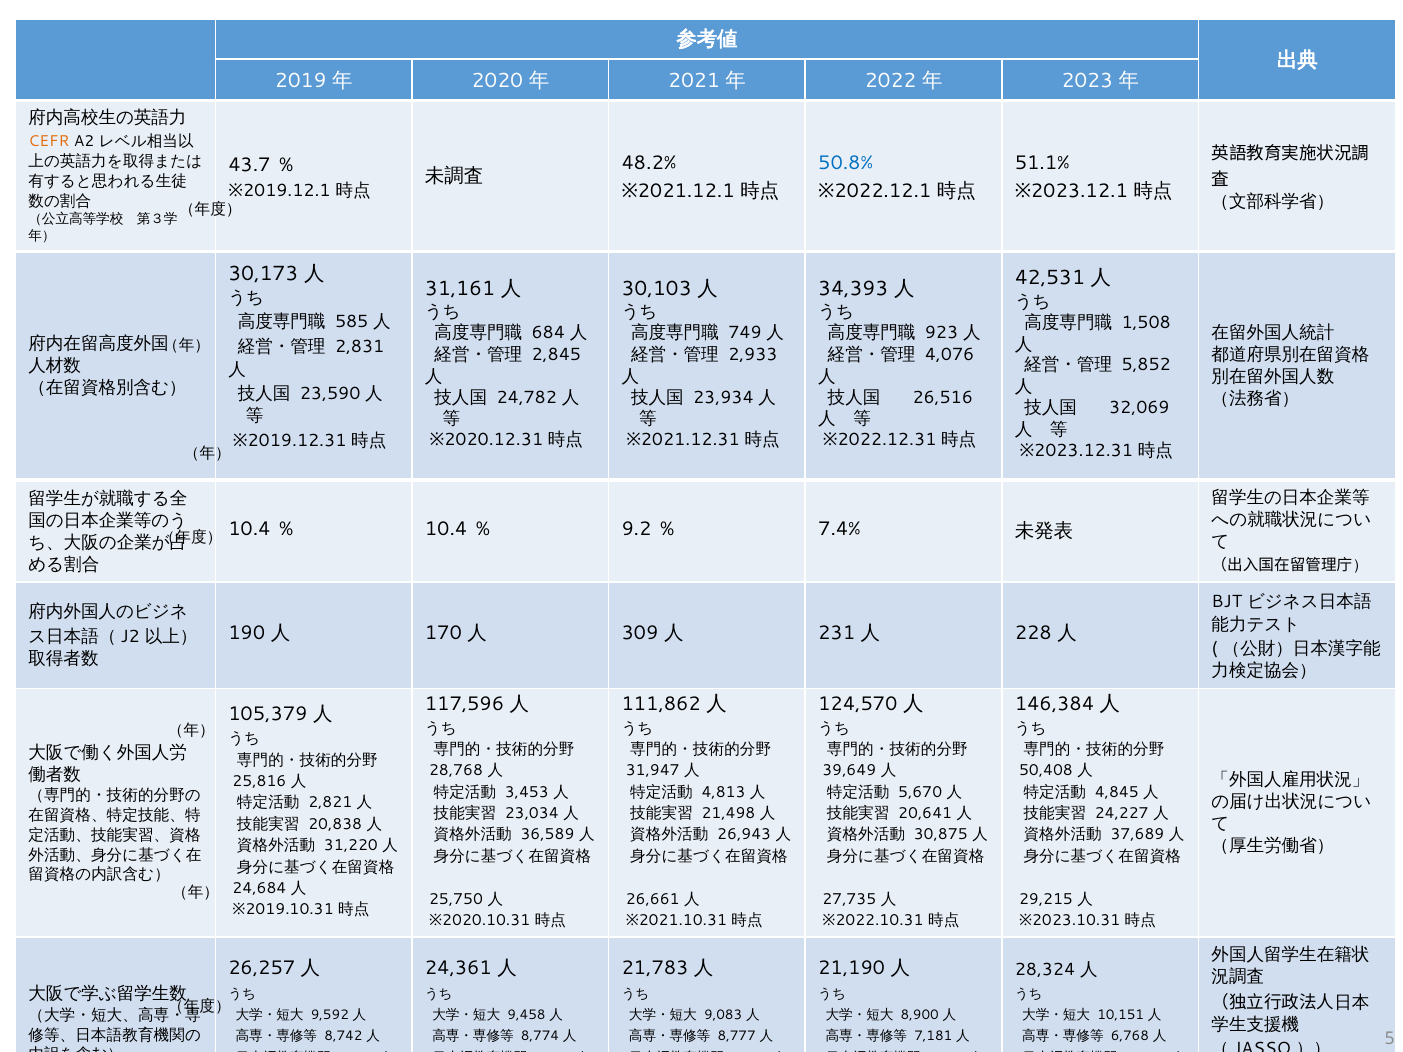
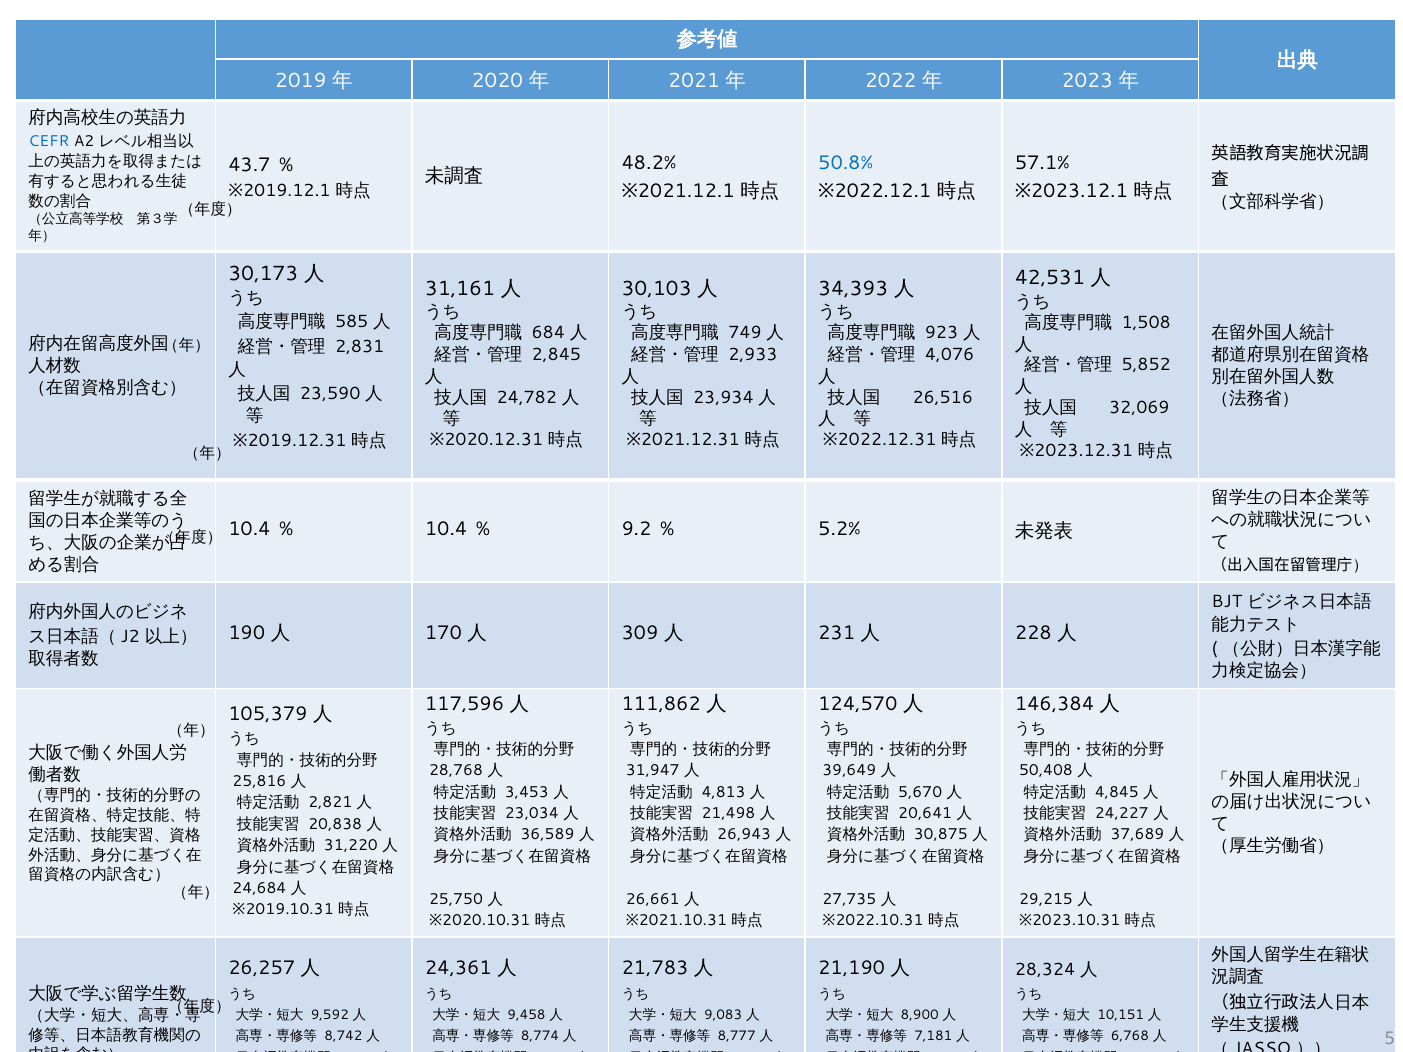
CEFR colour: orange -> blue
51.1%: 51.1% -> 57.1%
7.4%: 7.4% -> 5.2%
